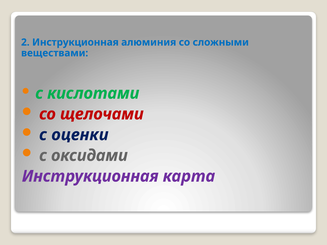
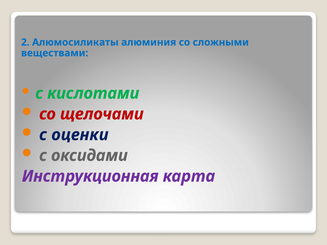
2 Инструкционная: Инструкционная -> Алюмосиликаты
